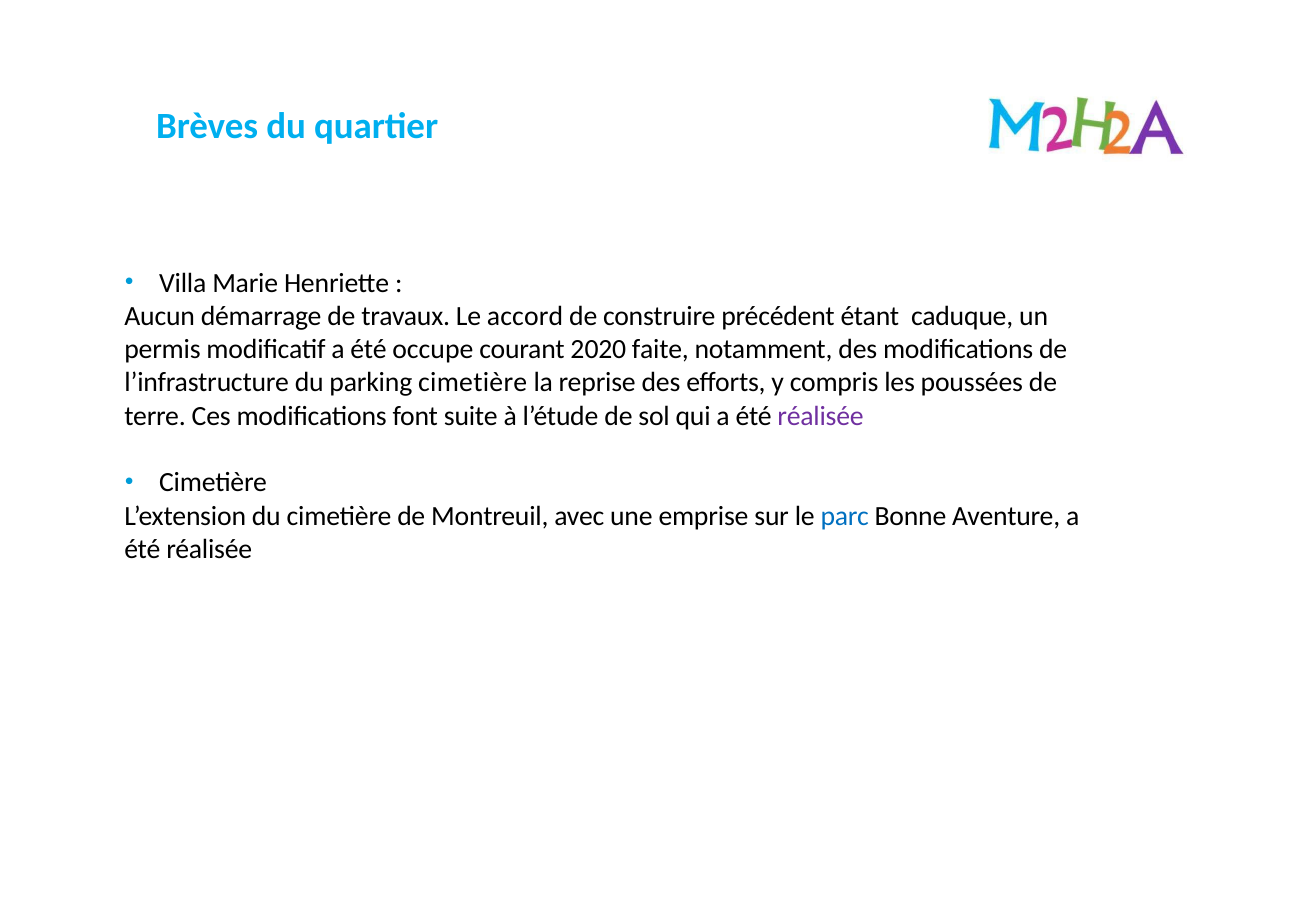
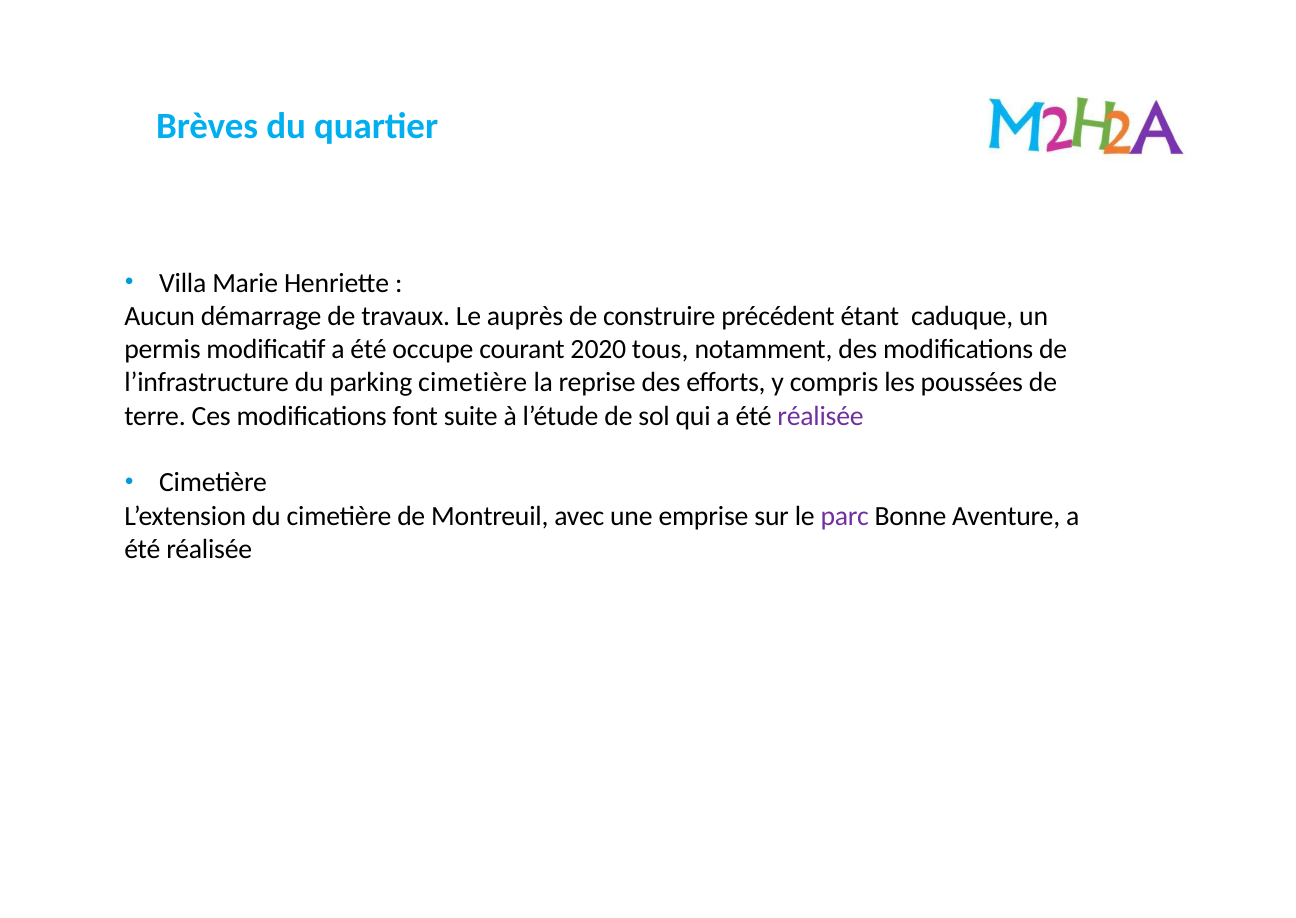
accord: accord -> auprès
faite: faite -> tous
parc colour: blue -> purple
